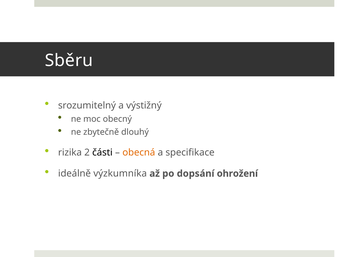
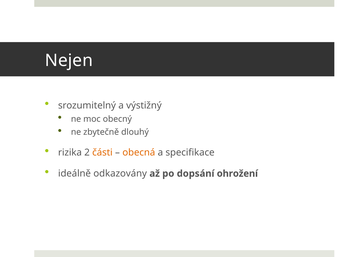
Sběru: Sběru -> Nejen
části colour: black -> orange
výzkumníka: výzkumníka -> odkazovány
